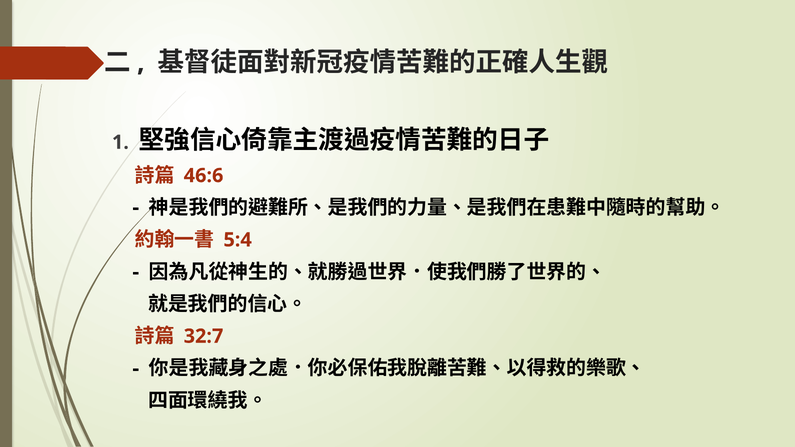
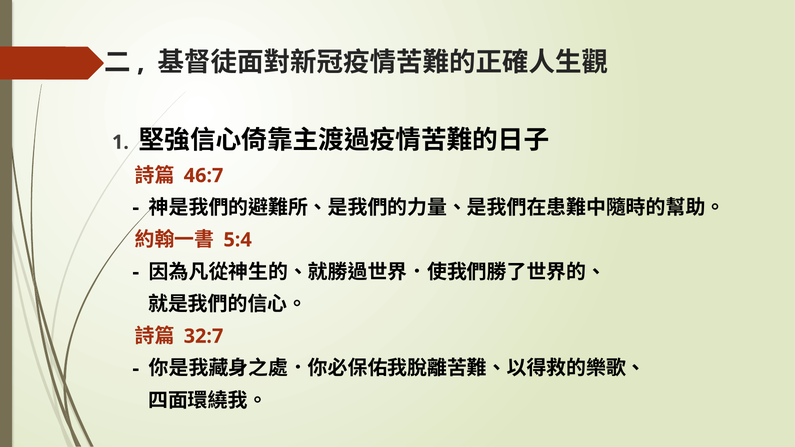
46:6: 46:6 -> 46:7
